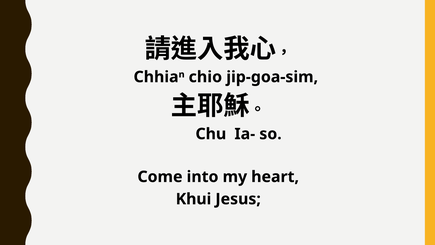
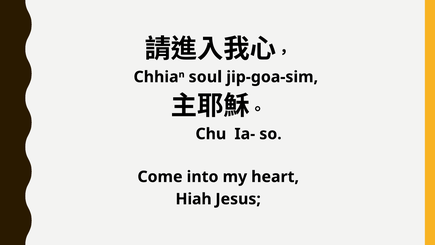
chio: chio -> soul
Khui: Khui -> Hiah
